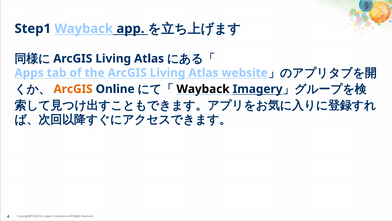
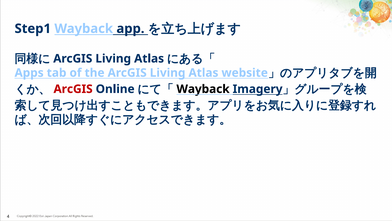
ArcGIS at (73, 89) colour: orange -> red
